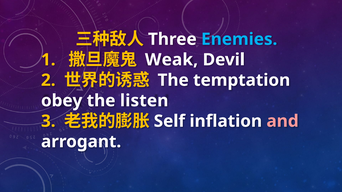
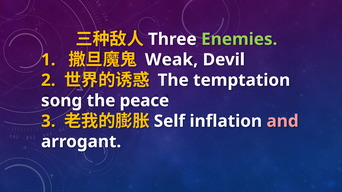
Enemies colour: light blue -> light green
obey: obey -> song
listen: listen -> peace
